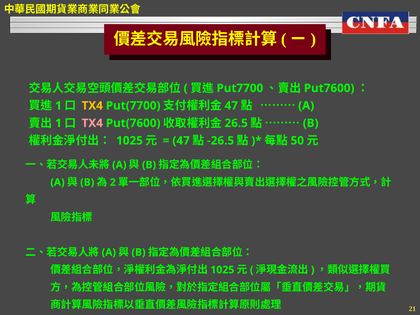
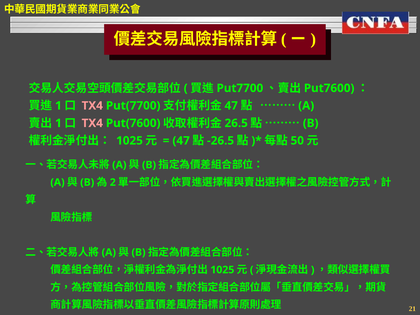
TX4 at (92, 106) colour: yellow -> pink
